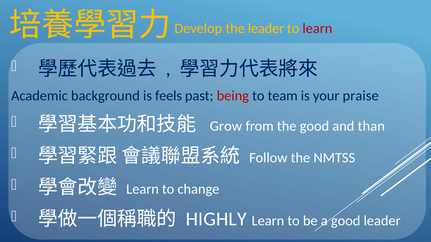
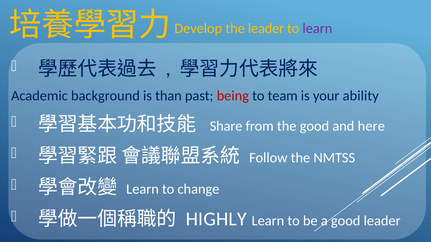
learn at (317, 28) colour: red -> purple
feels: feels -> than
praise: praise -> ability
Grow: Grow -> Share
than: than -> here
